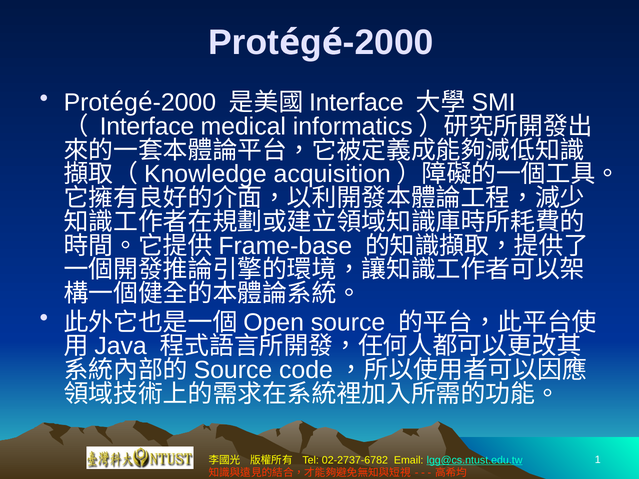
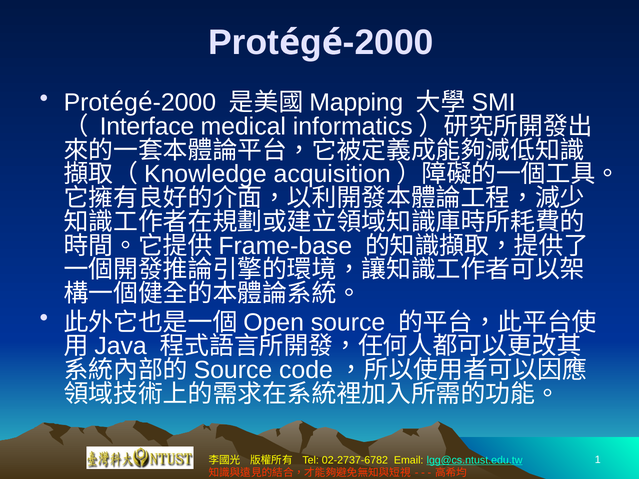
Interface at (356, 103): Interface -> Mapping
